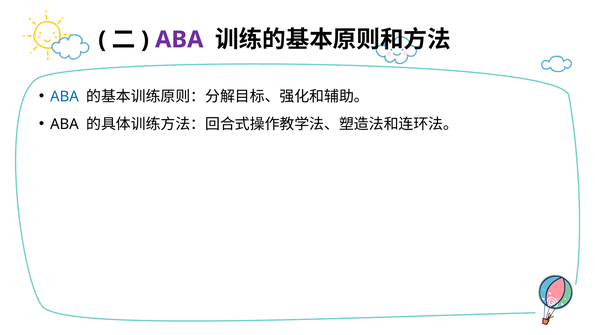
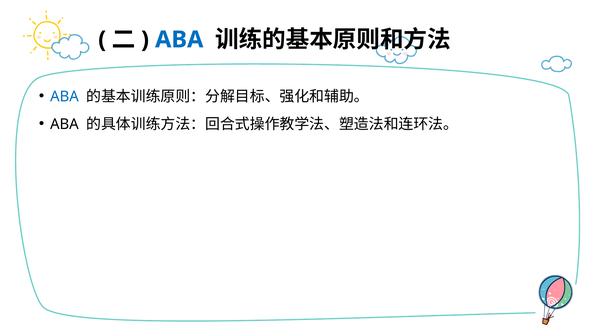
ABA at (179, 40) colour: purple -> blue
